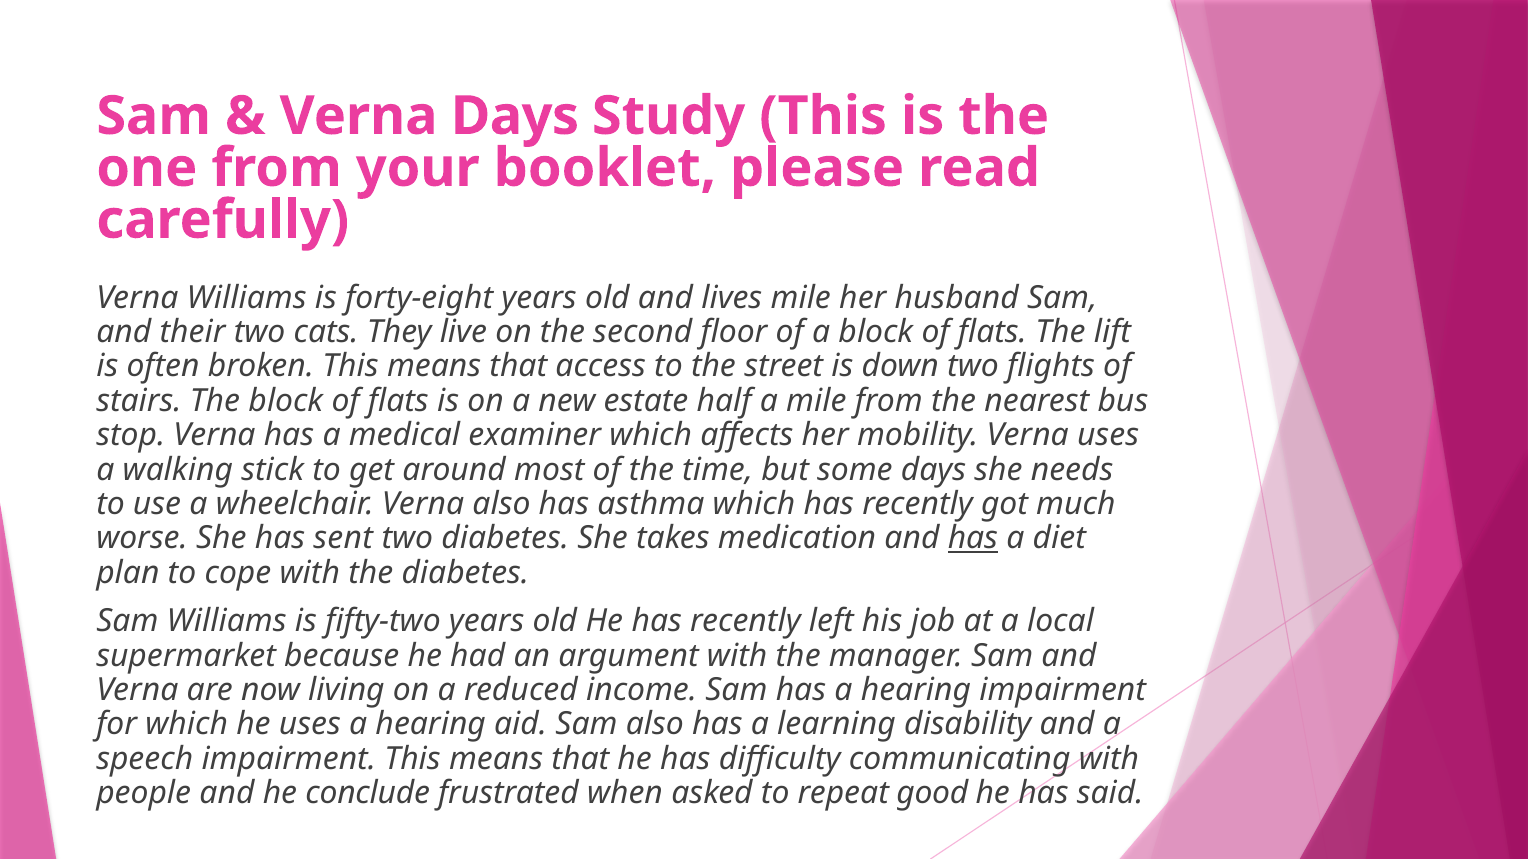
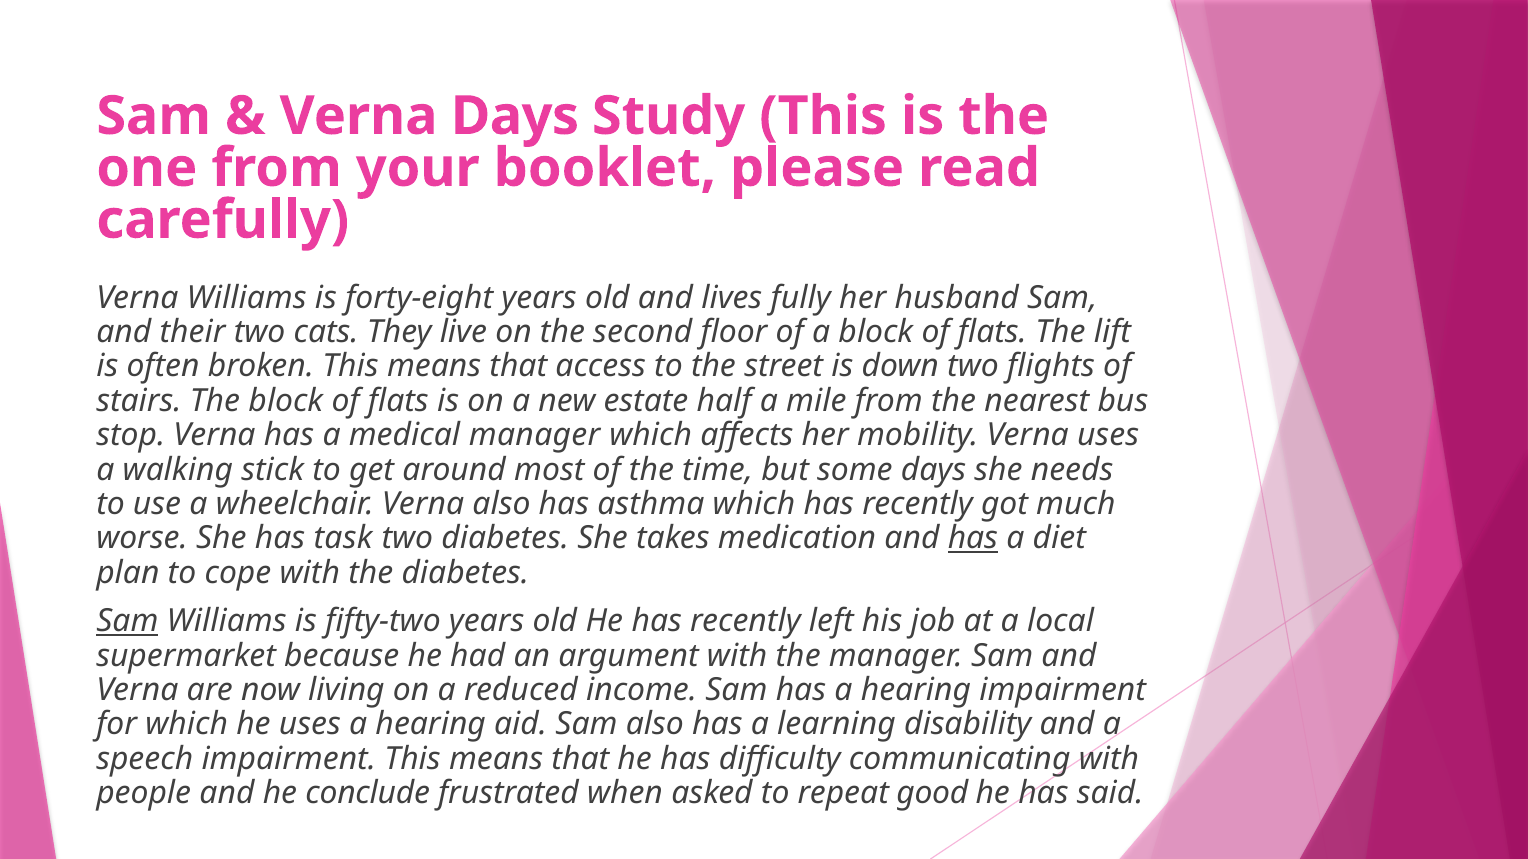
lives mile: mile -> fully
medical examiner: examiner -> manager
sent: sent -> task
Sam at (127, 622) underline: none -> present
